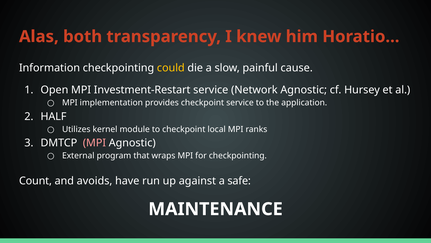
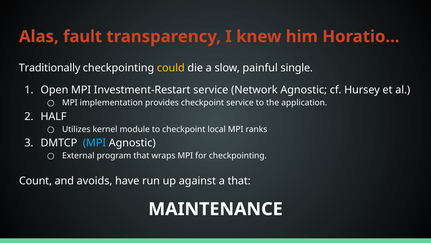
both: both -> fault
Information: Information -> Traditionally
cause: cause -> single
MPI at (94, 143) colour: pink -> light blue
a safe: safe -> that
